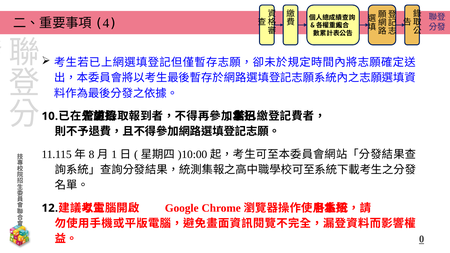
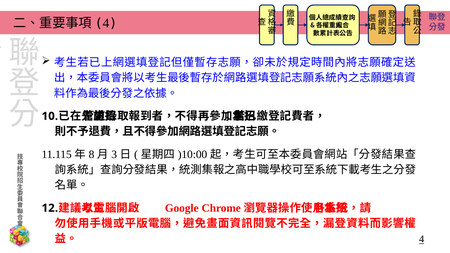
1: 1 -> 3
0: 0 -> 4
